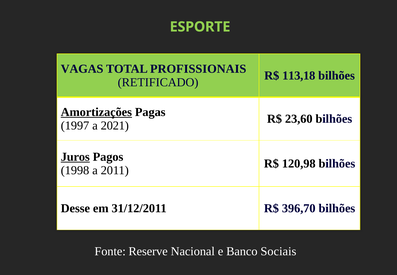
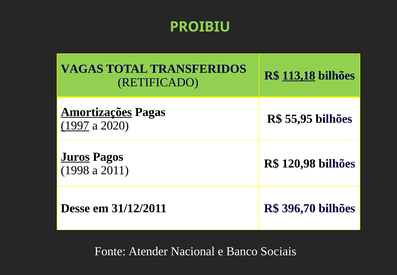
ESPORTE: ESPORTE -> PROIBIU
PROFISSIONAIS: PROFISSIONAIS -> TRANSFERIDOS
113,18 underline: none -> present
23,60: 23,60 -> 55,95
1997 underline: none -> present
2021: 2021 -> 2020
Reserve: Reserve -> Atender
